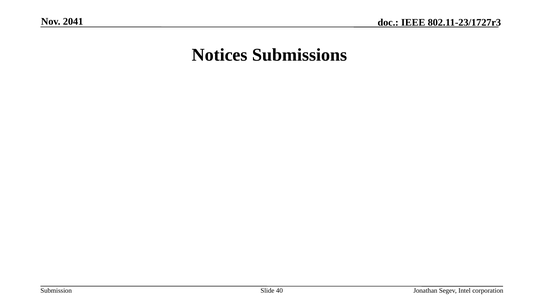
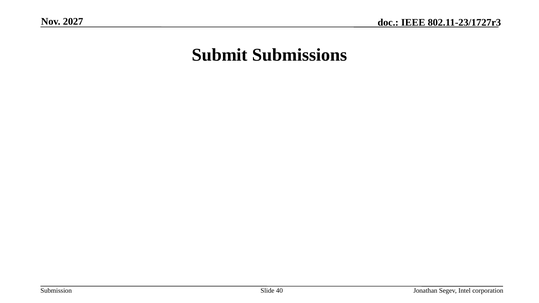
2041: 2041 -> 2027
Notices: Notices -> Submit
